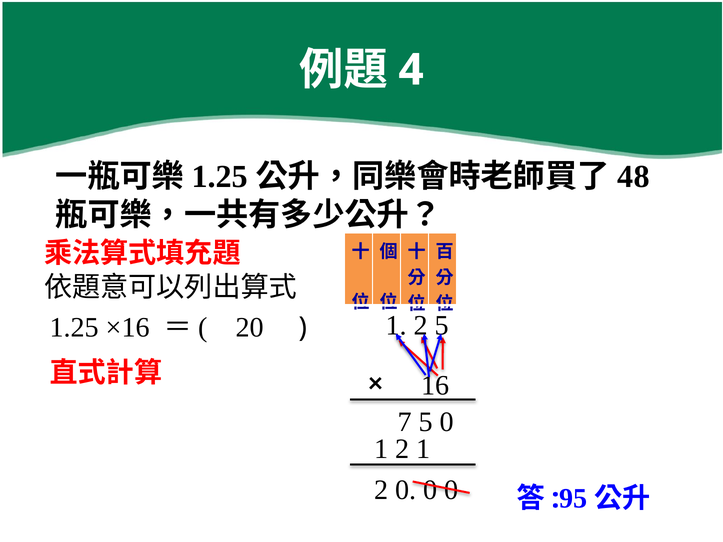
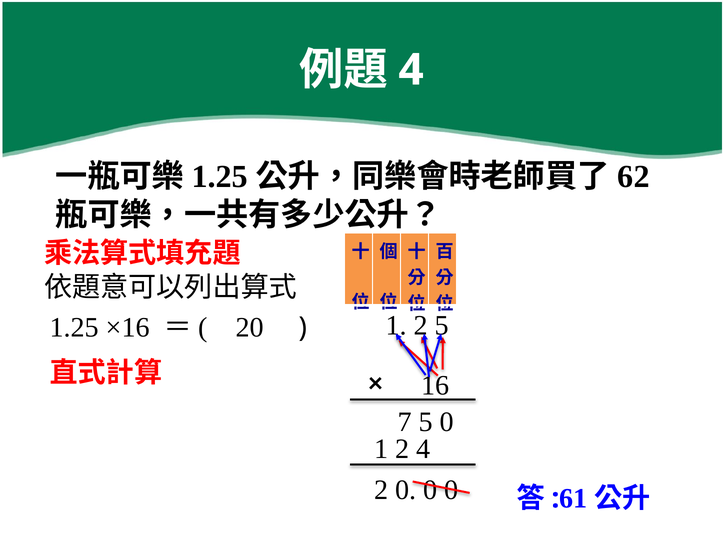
48: 48 -> 62
2 1: 1 -> 4
95: 95 -> 61
